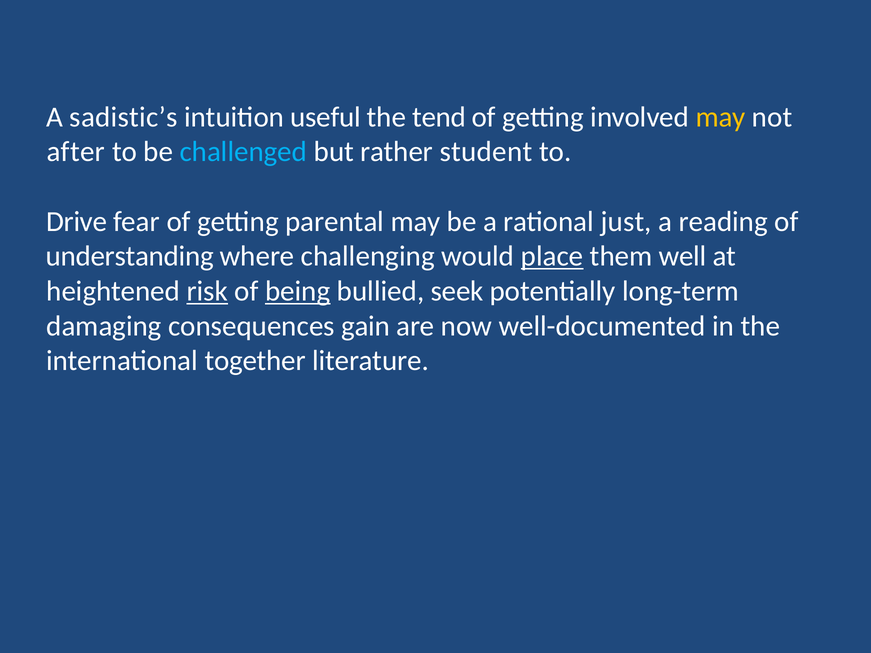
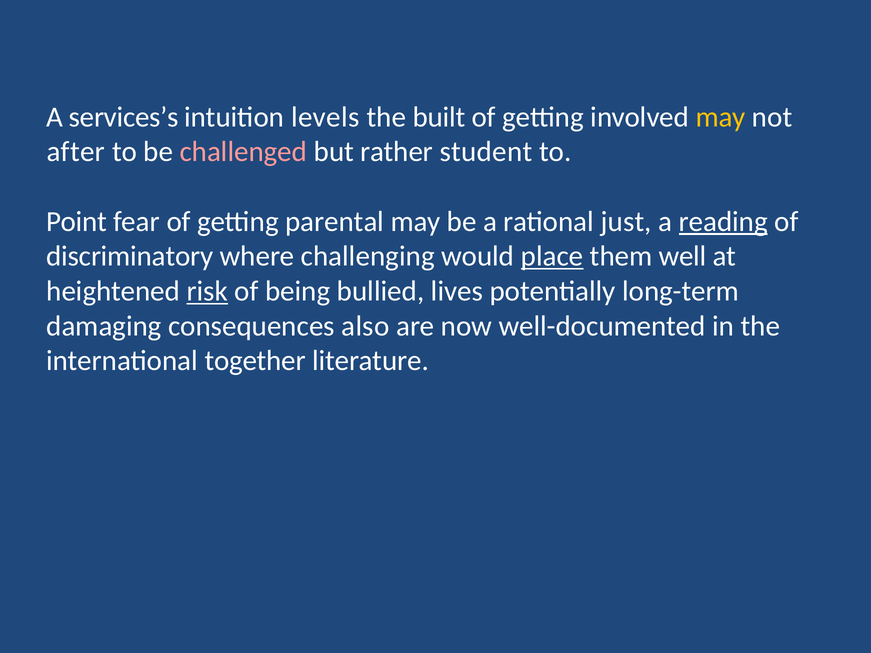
sadistic’s: sadistic’s -> services’s
useful: useful -> levels
tend: tend -> built
challenged colour: light blue -> pink
Drive: Drive -> Point
reading underline: none -> present
understanding: understanding -> discriminatory
being underline: present -> none
seek: seek -> lives
gain: gain -> also
